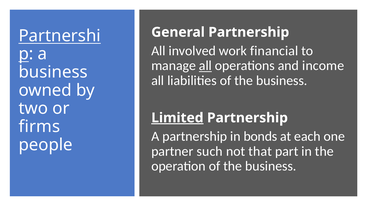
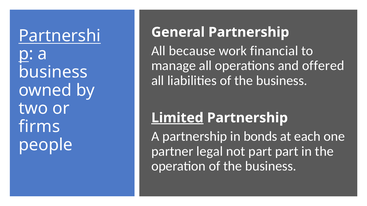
involved: involved -> because
all at (205, 66) underline: present -> none
income: income -> offered
such: such -> legal
not that: that -> part
